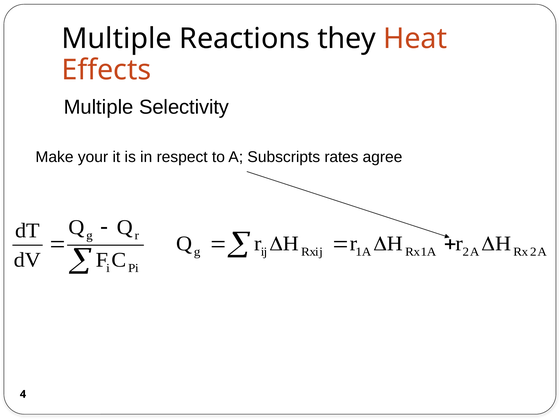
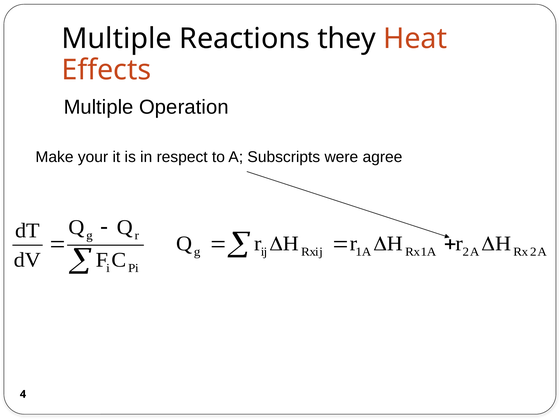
Selectivity: Selectivity -> Operation
rates: rates -> were
